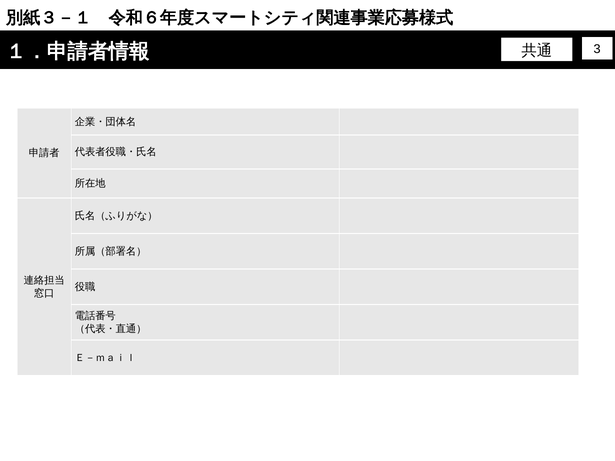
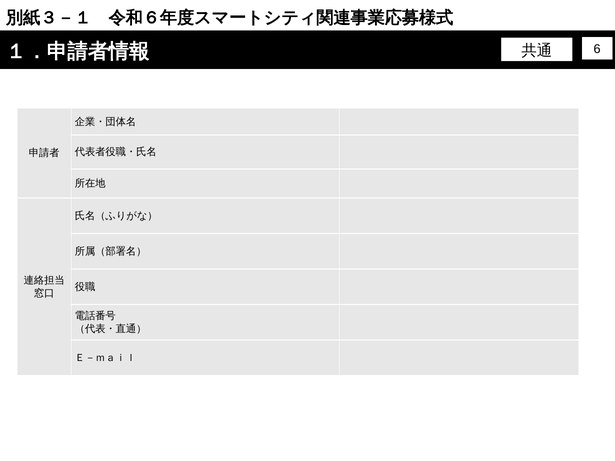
3: 3 -> 6
